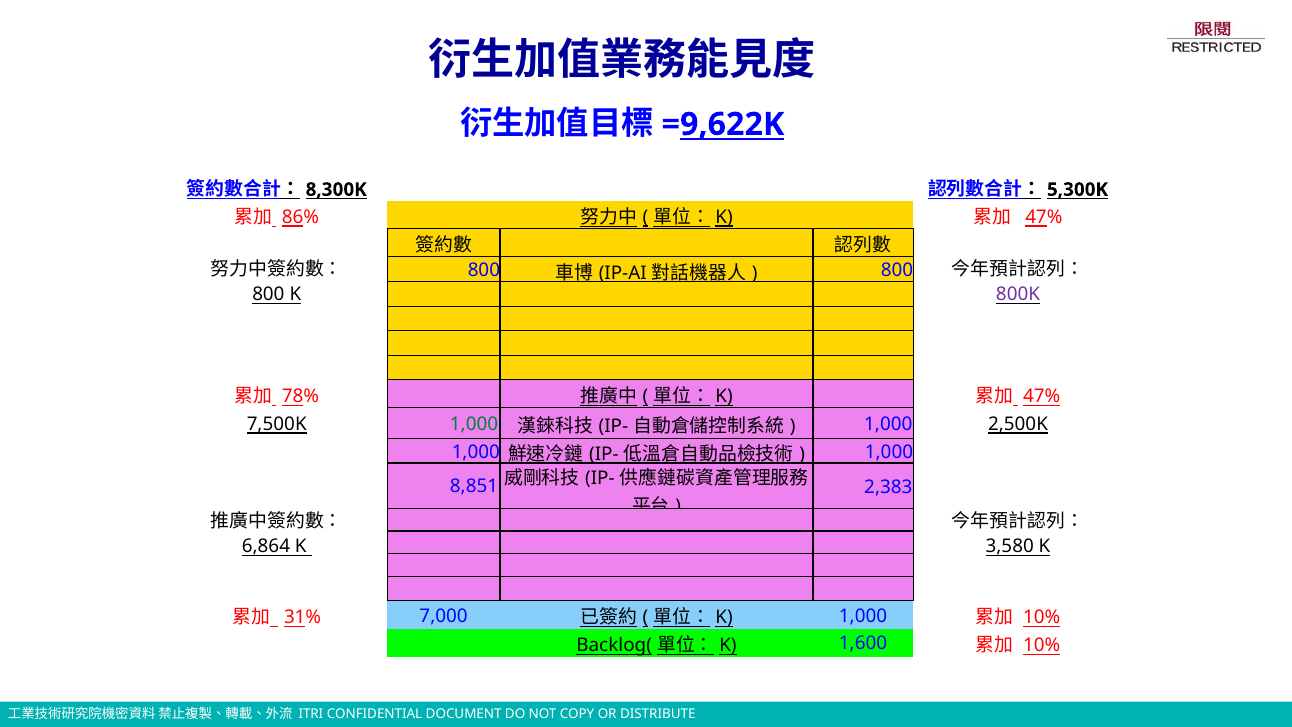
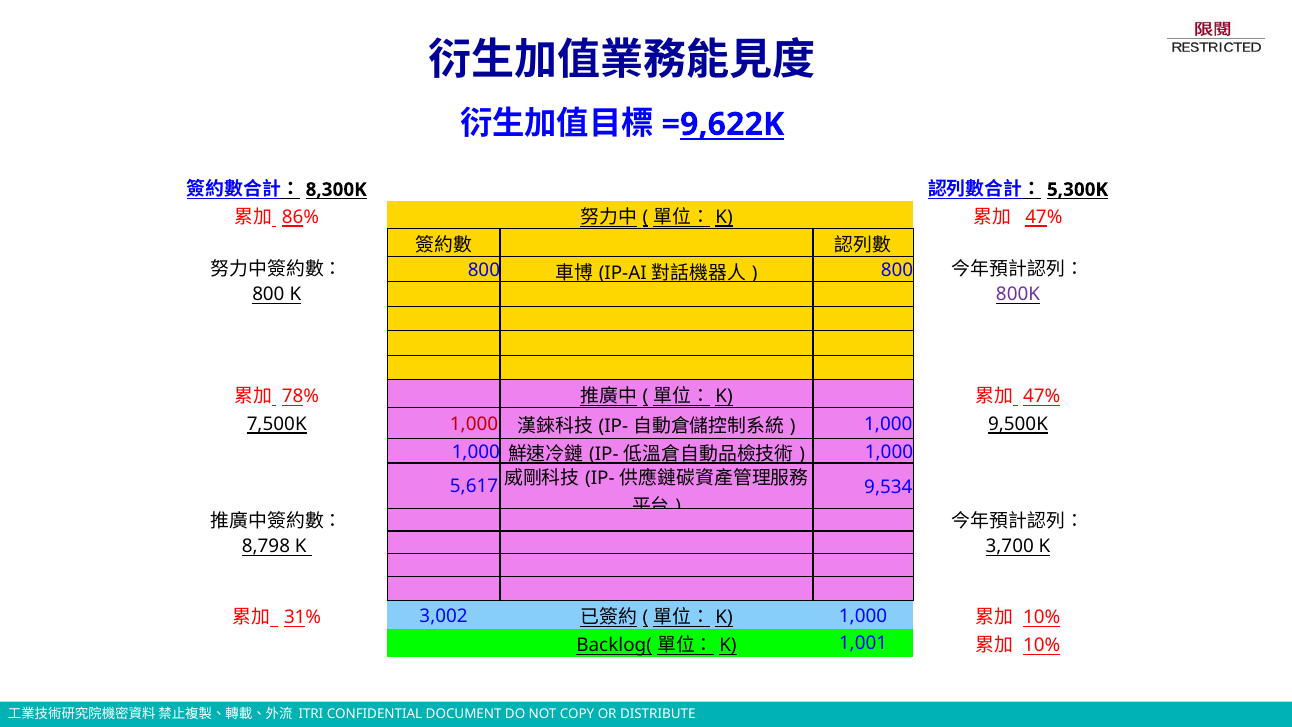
1,000 at (474, 424) colour: green -> red
2,500K: 2,500K -> 9,500K
8,851: 8,851 -> 5,617
2,383: 2,383 -> 9,534
6,864: 6,864 -> 8,798
3,580: 3,580 -> 3,700
7,000: 7,000 -> 3,002
1,600: 1,600 -> 1,001
